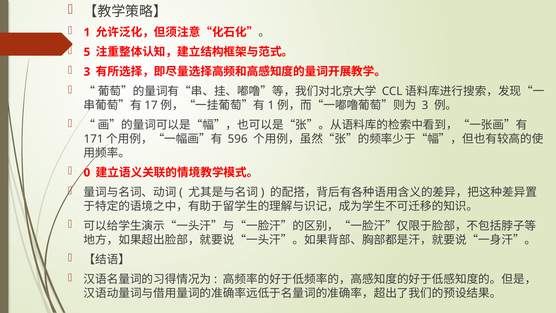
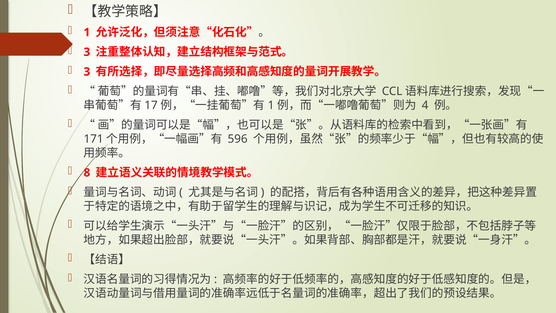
5 at (87, 52): 5 -> 3
3 at (425, 105): 3 -> 4
0: 0 -> 8
